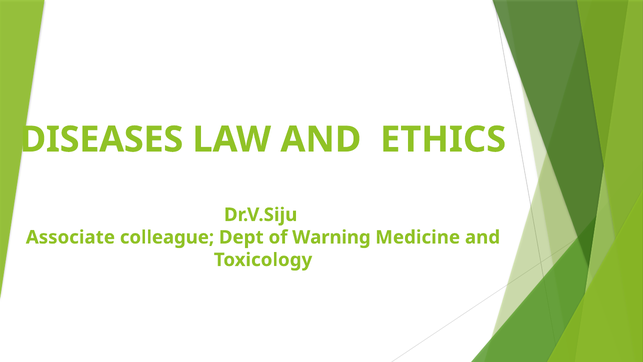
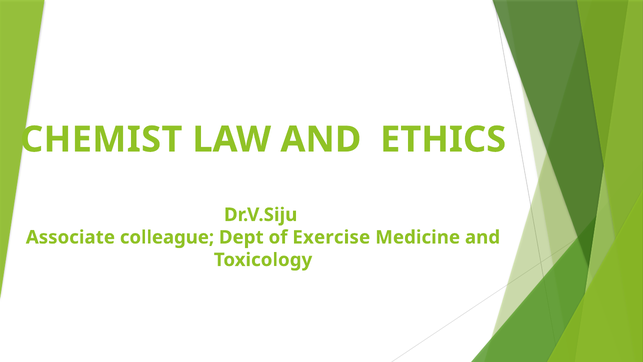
DISEASES: DISEASES -> CHEMIST
Warning: Warning -> Exercise
